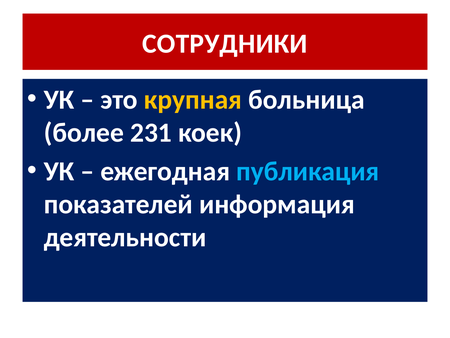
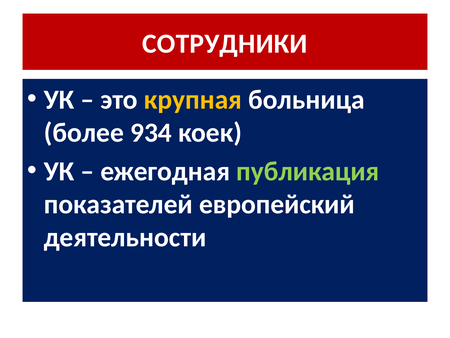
231: 231 -> 934
публикация colour: light blue -> light green
информация: информация -> европейский
